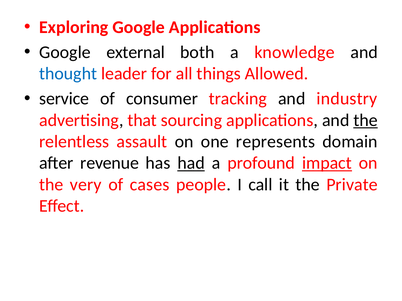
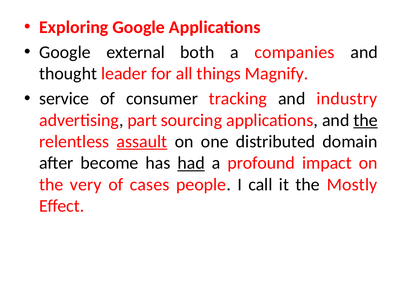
knowledge: knowledge -> companies
thought colour: blue -> black
Allowed: Allowed -> Magnify
that: that -> part
assault underline: none -> present
represents: represents -> distributed
revenue: revenue -> become
impact underline: present -> none
Private: Private -> Mostly
